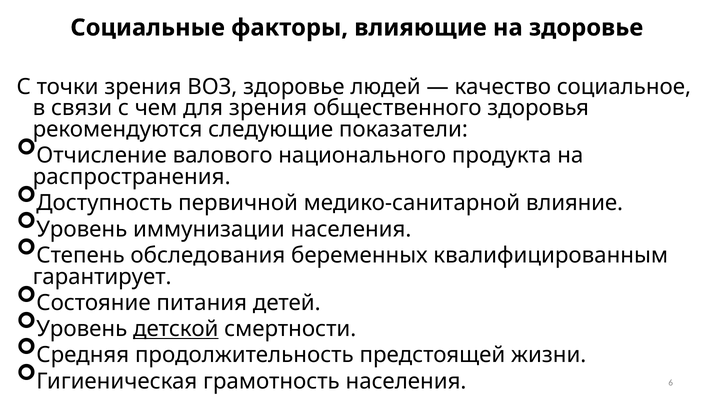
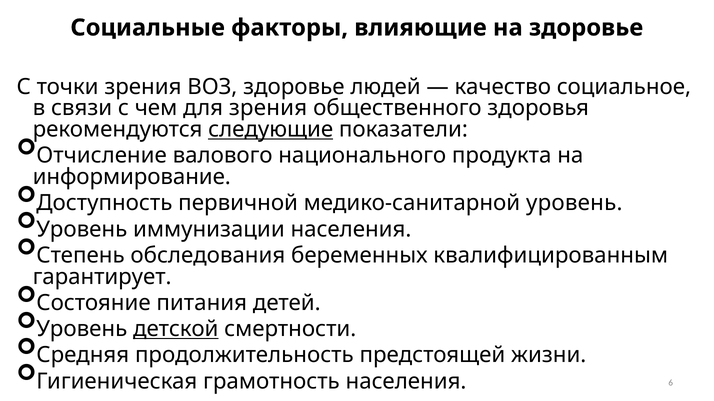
следующие underline: none -> present
распространения: распространения -> информирование
медико-санитарной влияние: влияние -> уровень
